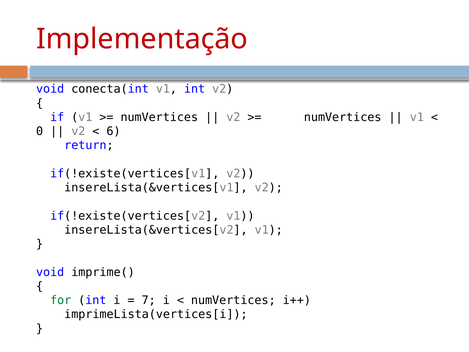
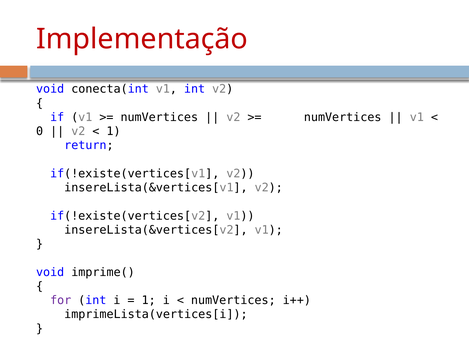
6 at (114, 131): 6 -> 1
for colour: green -> purple
7 at (149, 300): 7 -> 1
